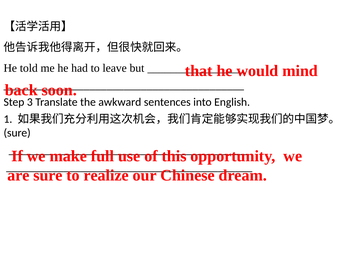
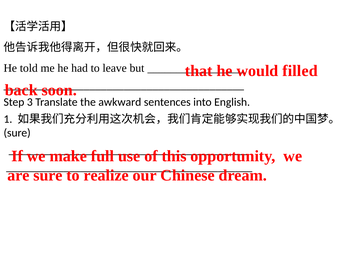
mind: mind -> filled
